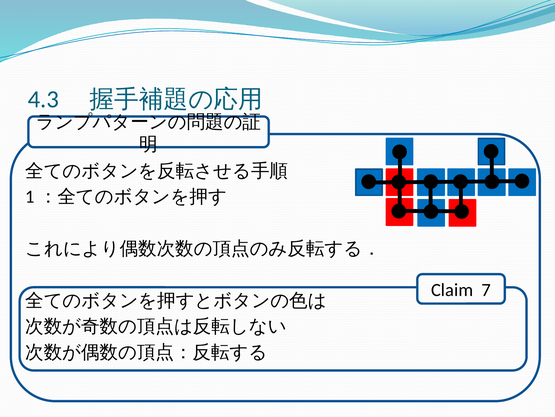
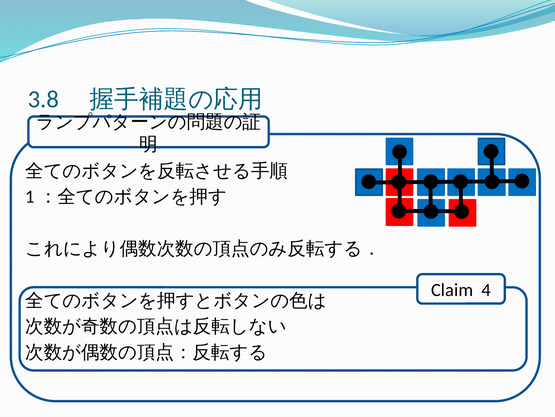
4.3: 4.3 -> 3.8
7: 7 -> 4
